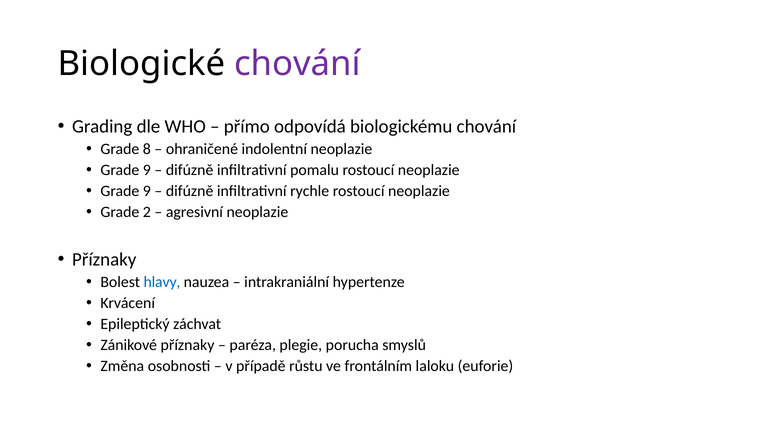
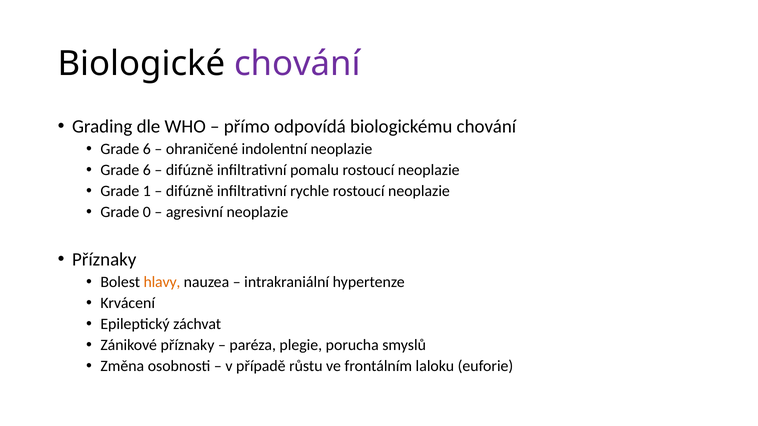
8 at (147, 149): 8 -> 6
9 at (147, 170): 9 -> 6
9 at (147, 191): 9 -> 1
2: 2 -> 0
hlavy colour: blue -> orange
